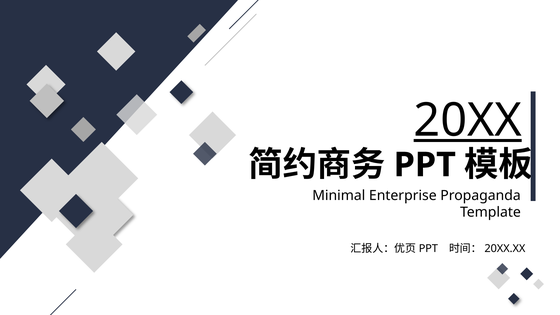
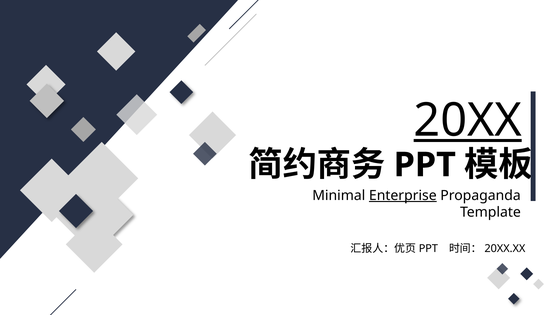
Enterprise underline: none -> present
